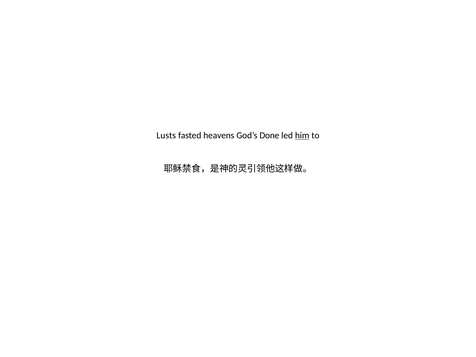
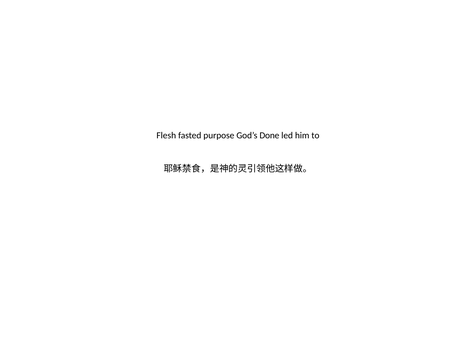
Lusts: Lusts -> Flesh
heavens: heavens -> purpose
him underline: present -> none
